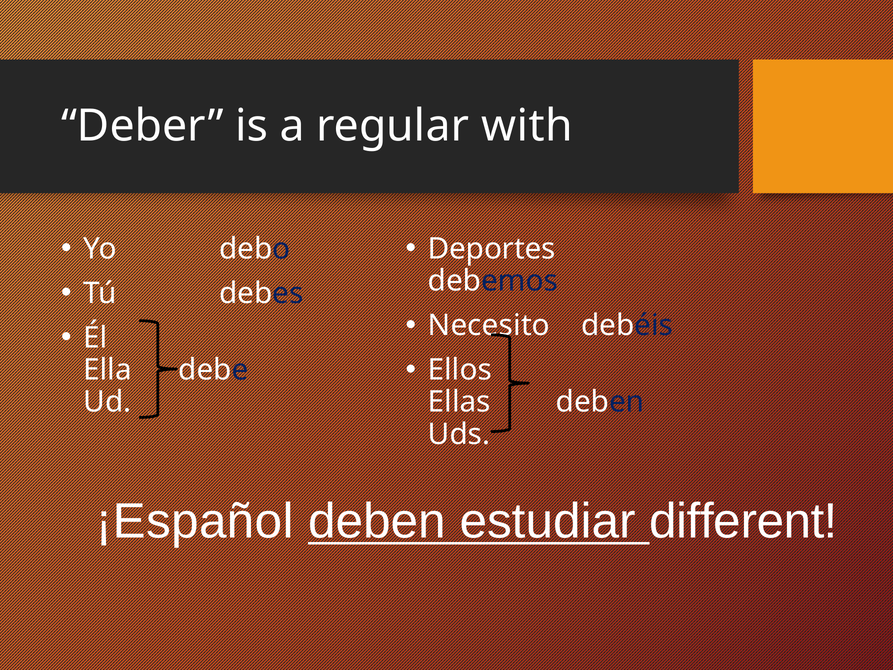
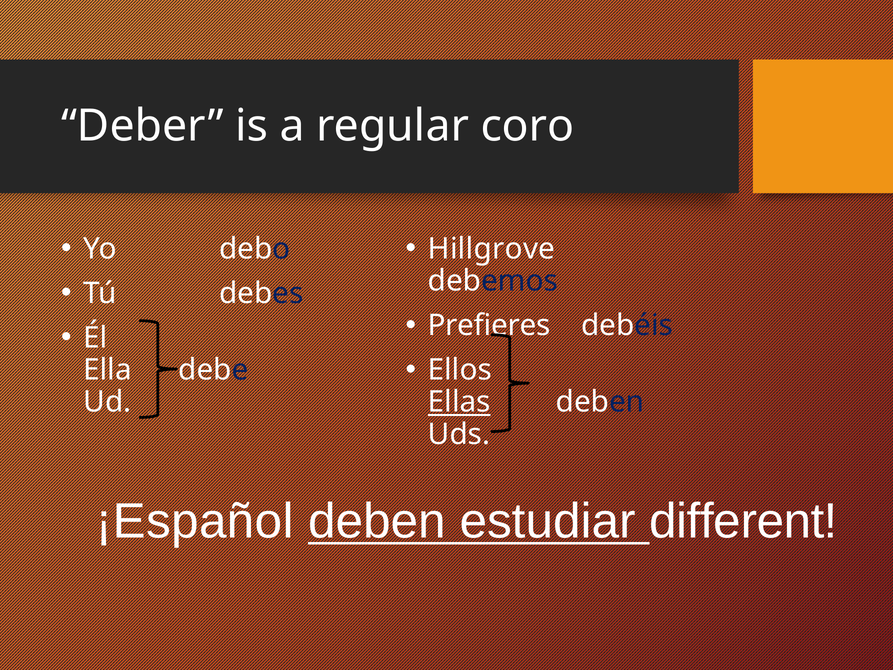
with: with -> coro
Deportes: Deportes -> Hillgrove
Necesito: Necesito -> Prefieres
Ellas underline: none -> present
